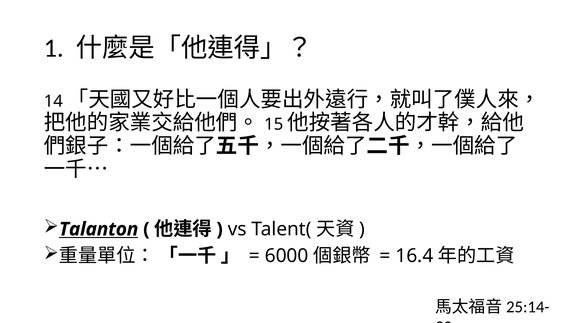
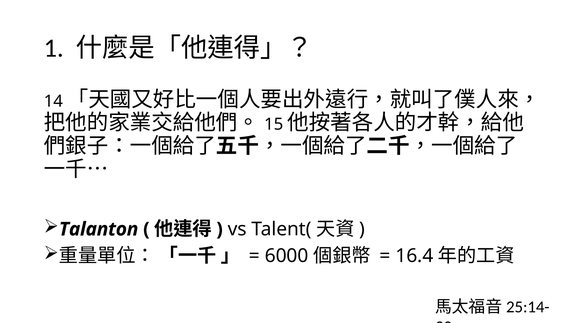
Talanton underline: present -> none
